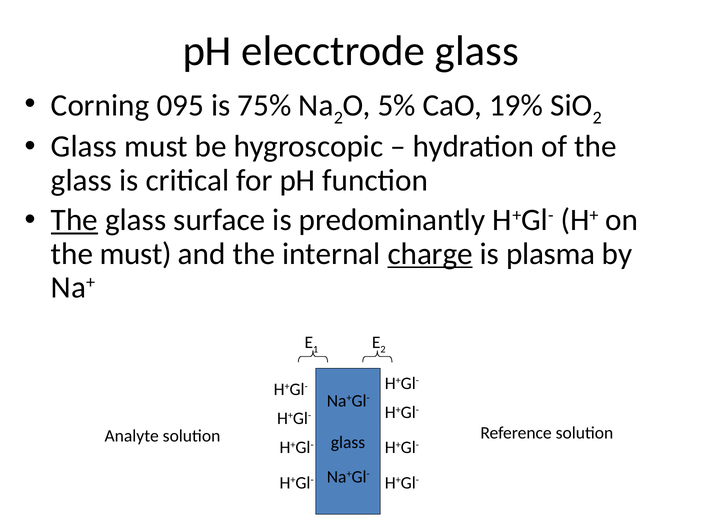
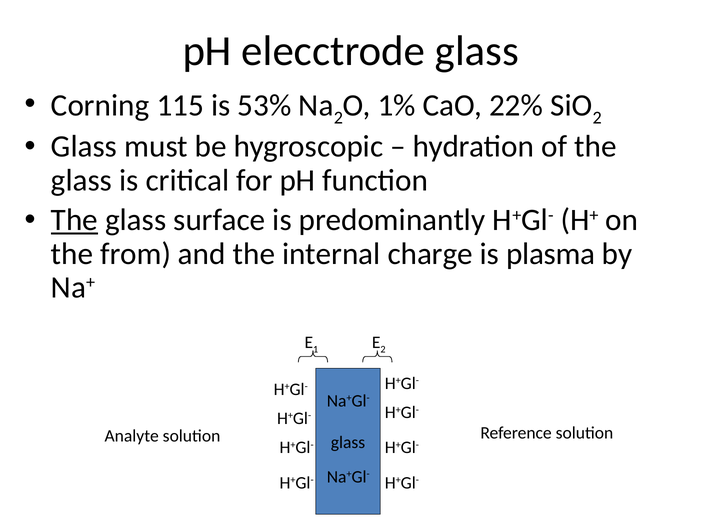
095: 095 -> 115
75%: 75% -> 53%
5%: 5% -> 1%
19%: 19% -> 22%
the must: must -> from
charge underline: present -> none
